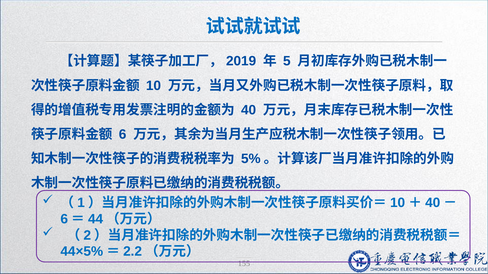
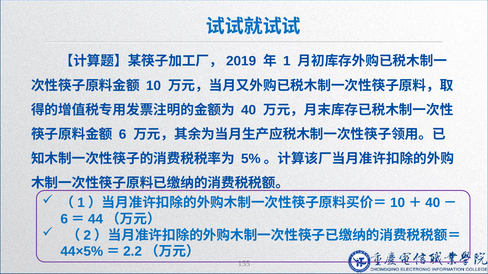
5: 5 -> 1
